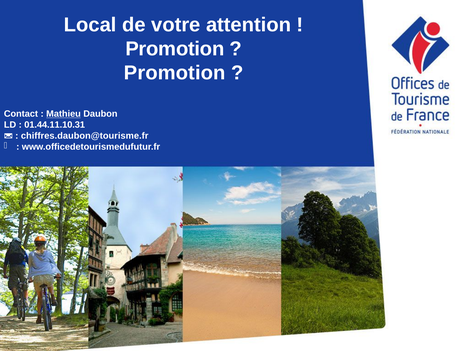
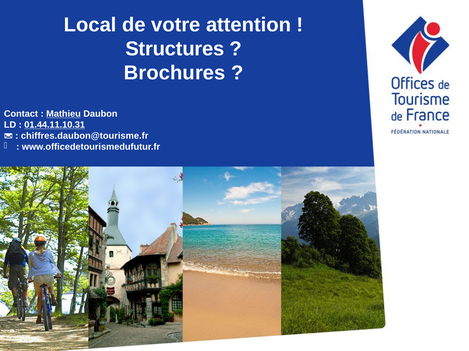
Promotion at (175, 49): Promotion -> Structures
Promotion at (175, 73): Promotion -> Brochures
01.44.11.10.31 underline: none -> present
